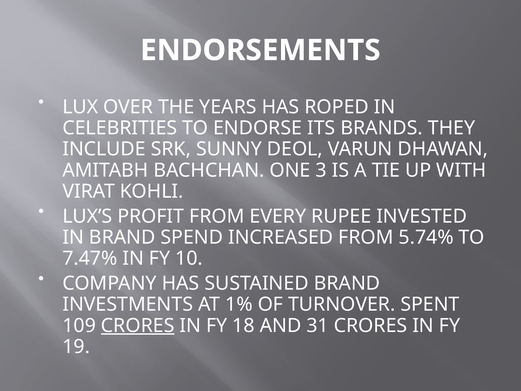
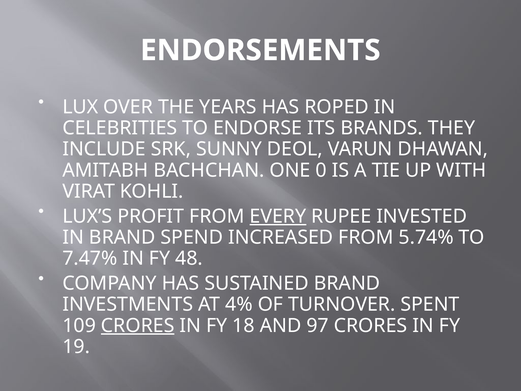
3: 3 -> 0
EVERY underline: none -> present
10: 10 -> 48
1%: 1% -> 4%
31: 31 -> 97
